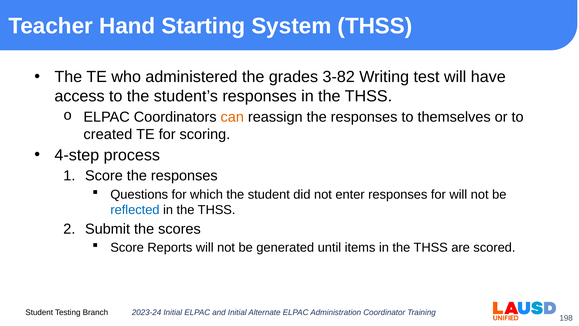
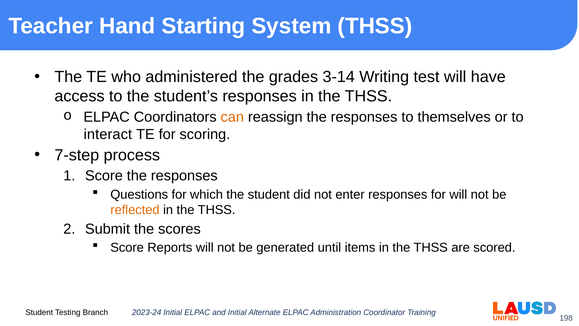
3-82: 3-82 -> 3-14
created: created -> interact
4-step: 4-step -> 7-step
reflected colour: blue -> orange
